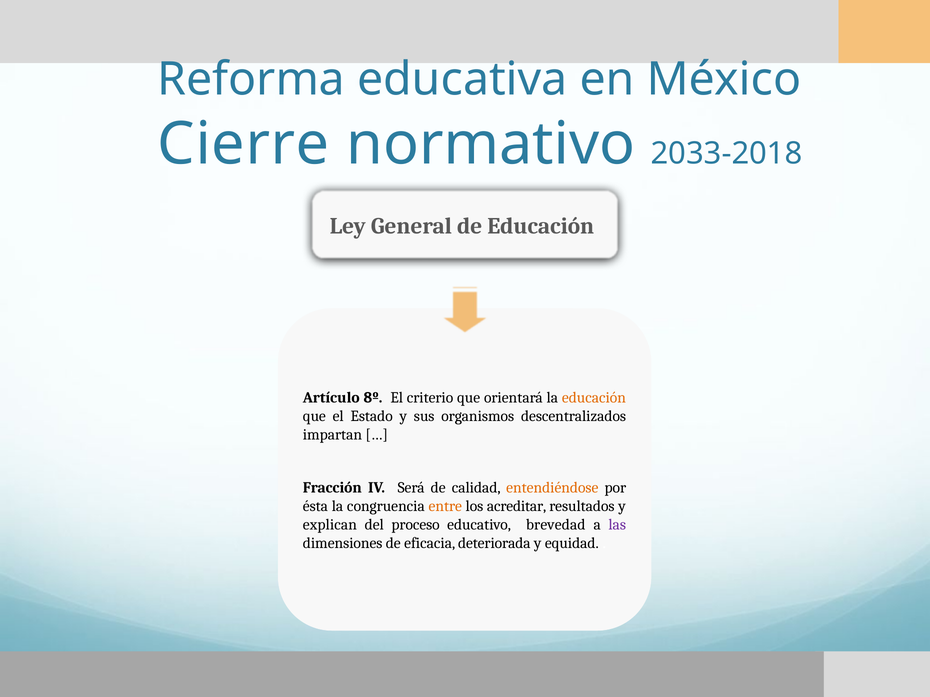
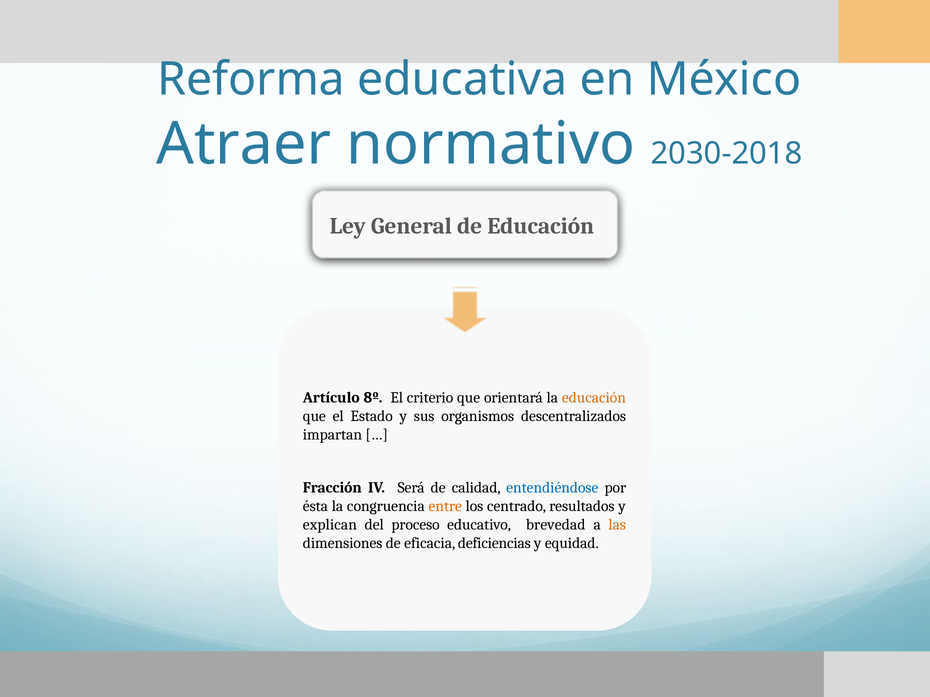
Cierre: Cierre -> Atraer
2033-2018: 2033-2018 -> 2030-2018
entendiéndose colour: orange -> blue
acreditar: acreditar -> centrado
las colour: purple -> orange
deteriorada: deteriorada -> deficiencias
